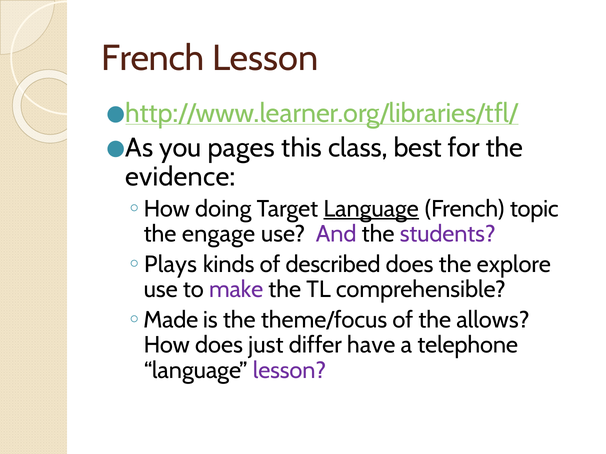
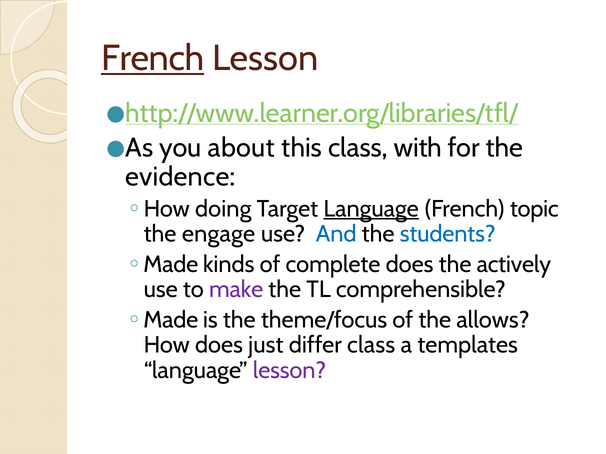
French at (153, 59) underline: none -> present
pages: pages -> about
best: best -> with
And colour: purple -> blue
students colour: purple -> blue
Plays at (171, 265): Plays -> Made
described: described -> complete
explore: explore -> actively
differ have: have -> class
telephone: telephone -> templates
